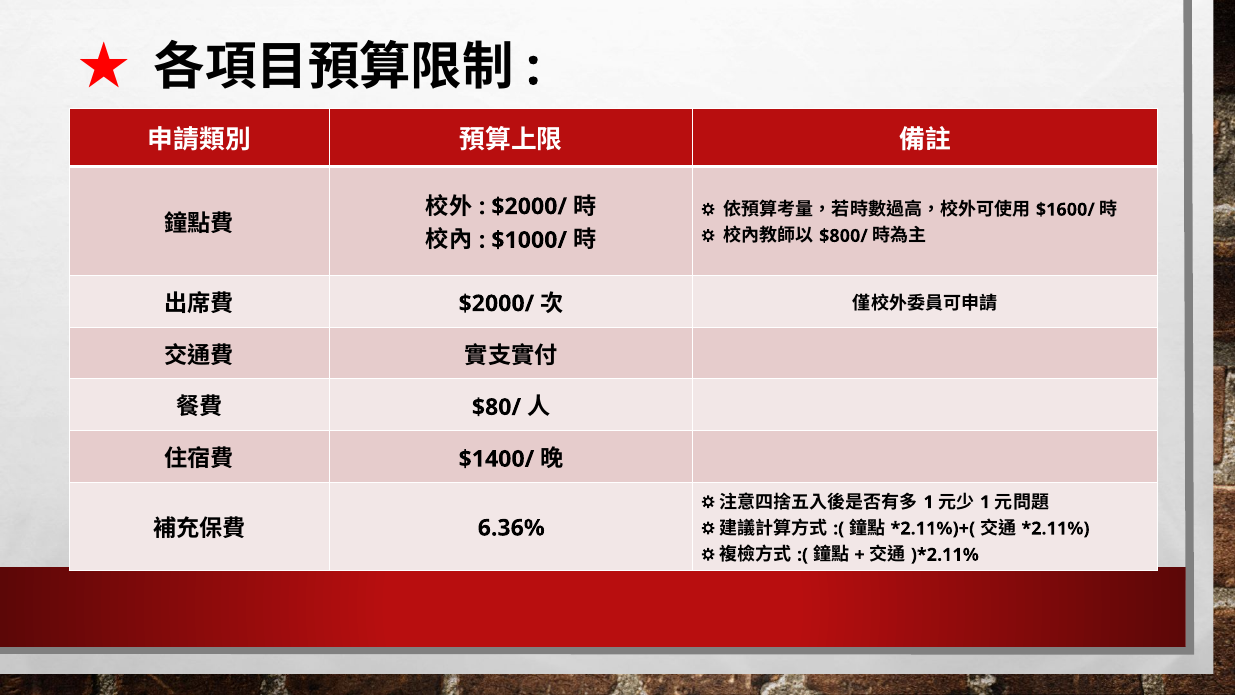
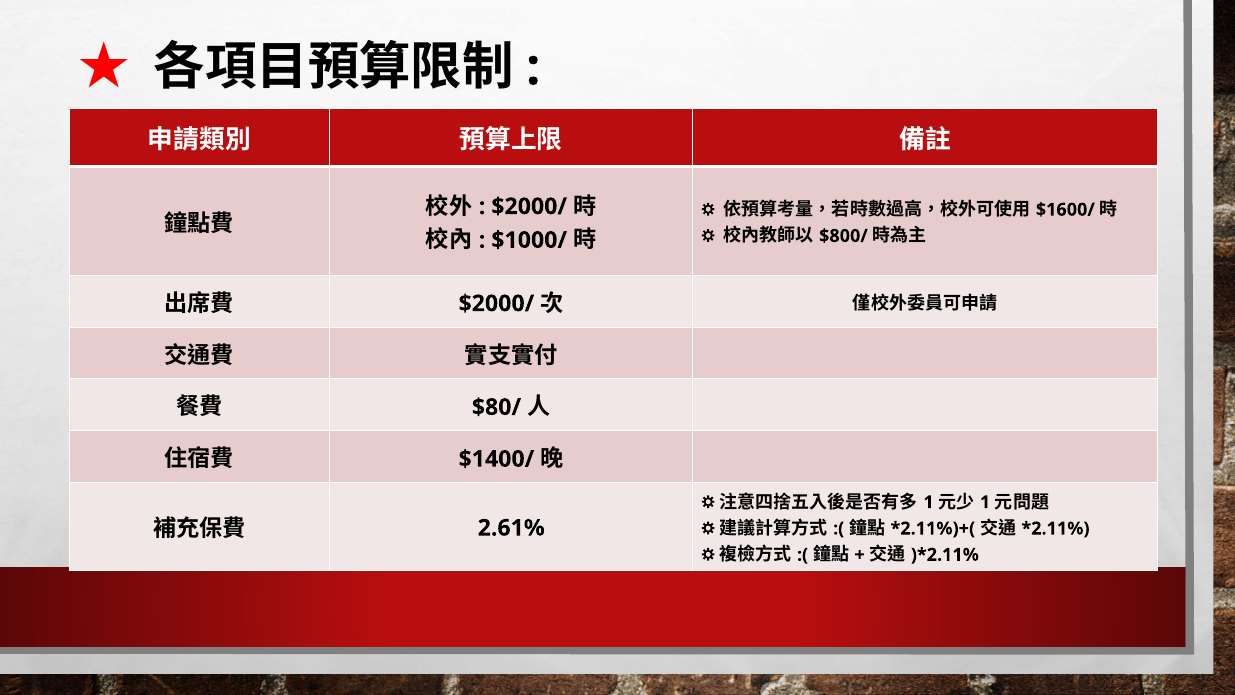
6.36%: 6.36% -> 2.61%
